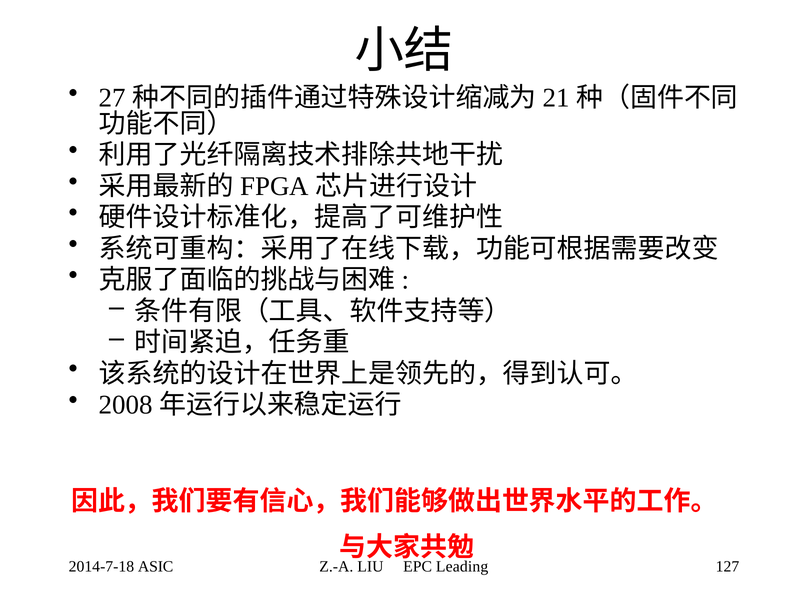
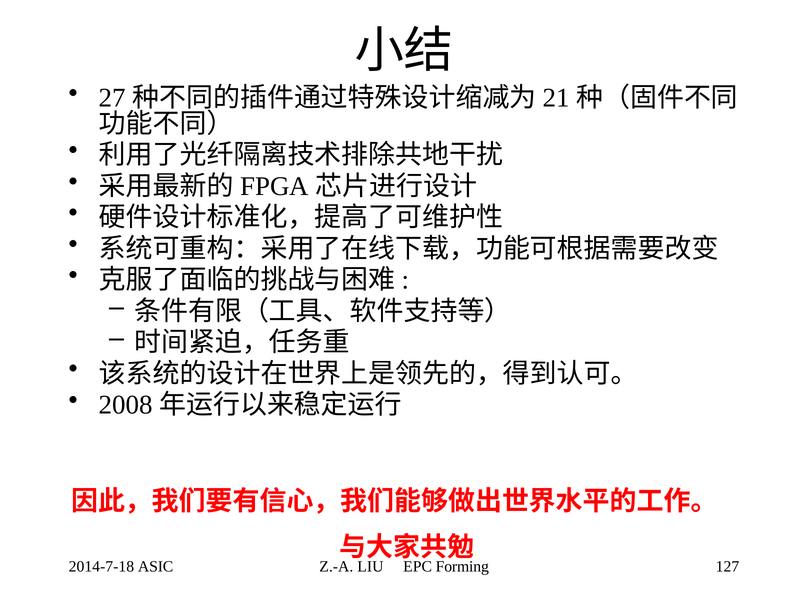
Leading: Leading -> Forming
